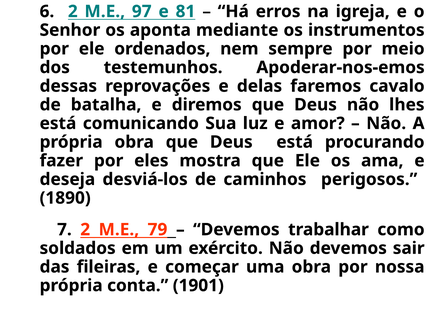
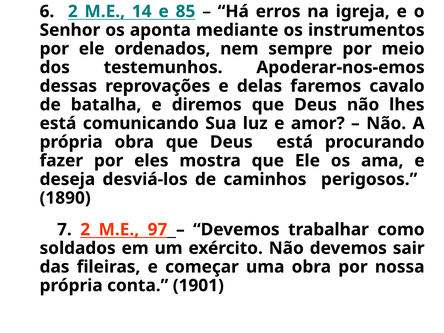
97: 97 -> 14
81: 81 -> 85
79: 79 -> 97
